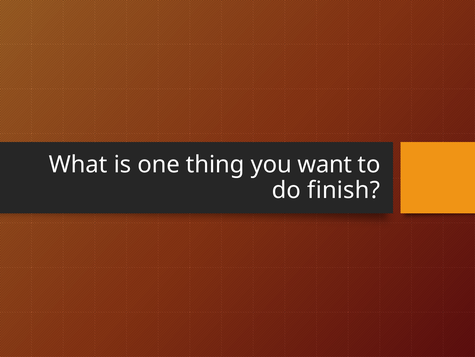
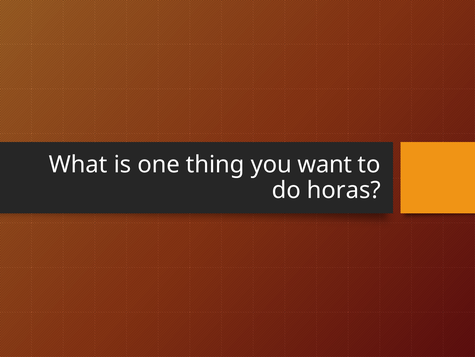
finish: finish -> horas
